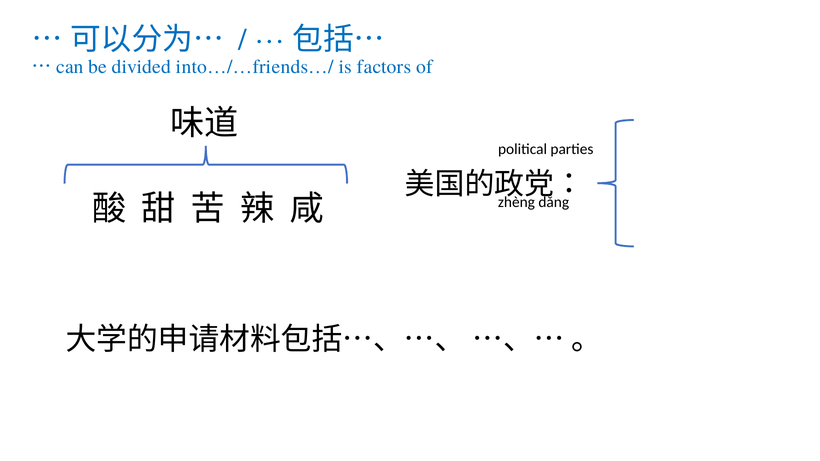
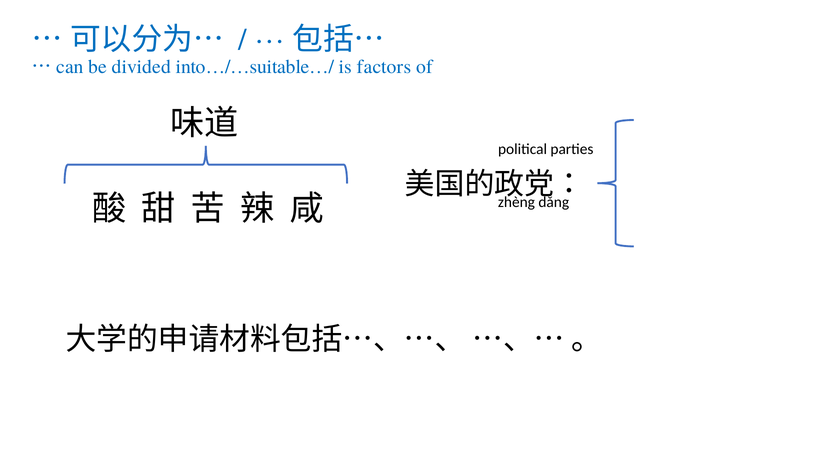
into…/…friends…/: into…/…friends…/ -> into…/…suitable…/
